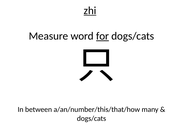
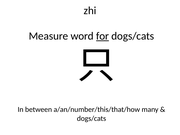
zhi underline: present -> none
